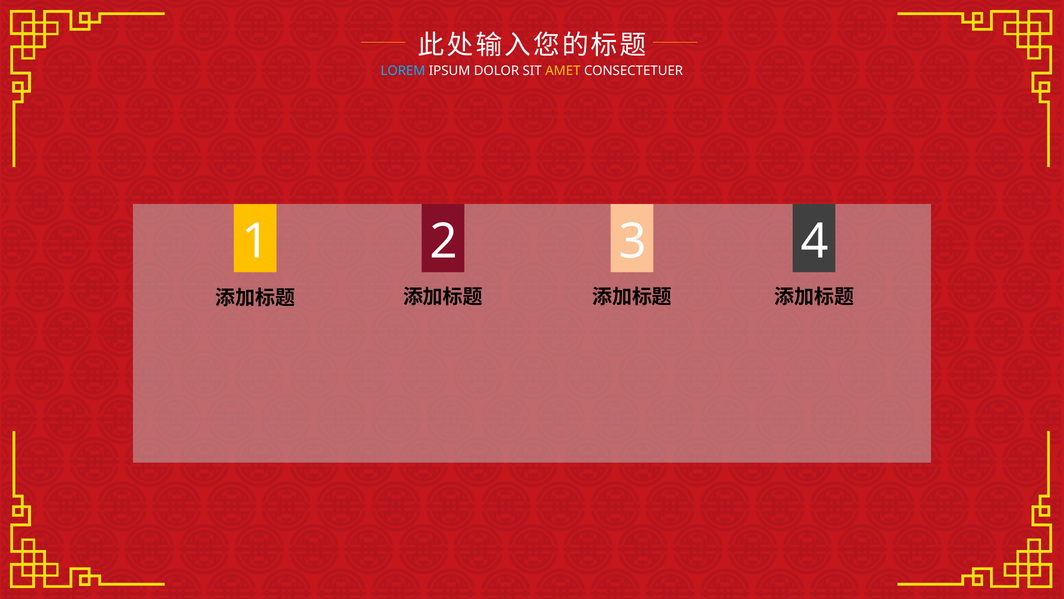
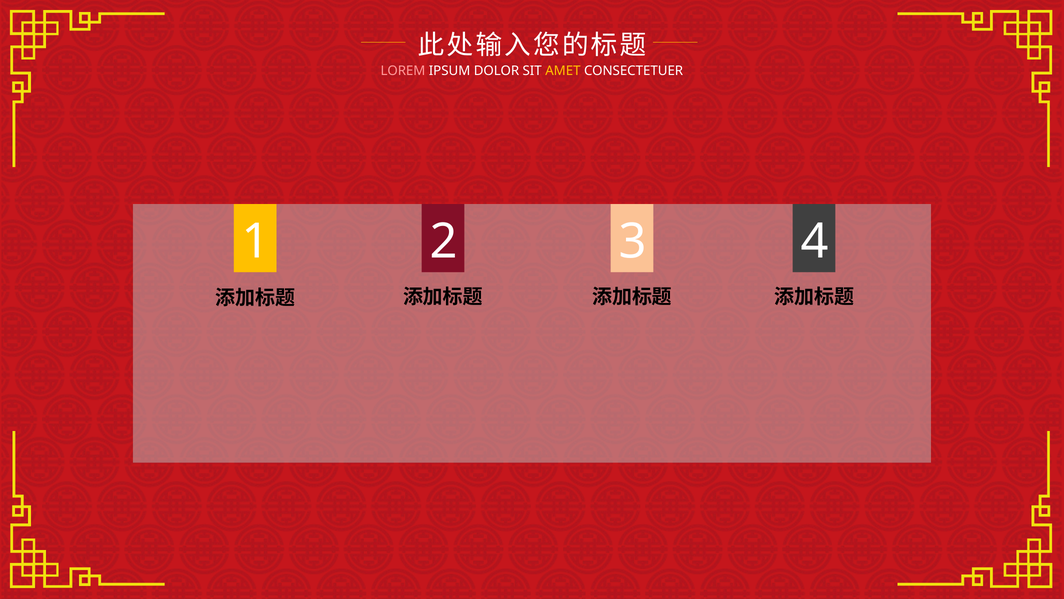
LOREM colour: light blue -> pink
